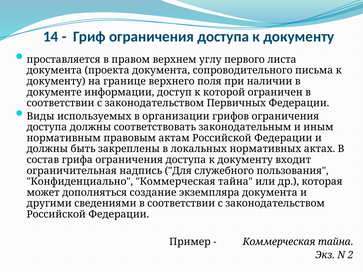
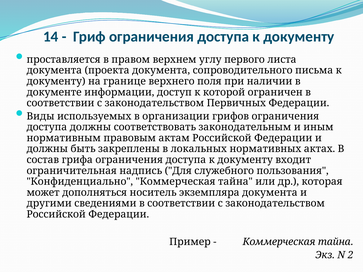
создание: создание -> носитель
